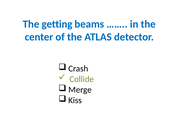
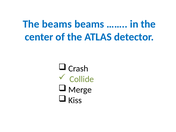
The getting: getting -> beams
